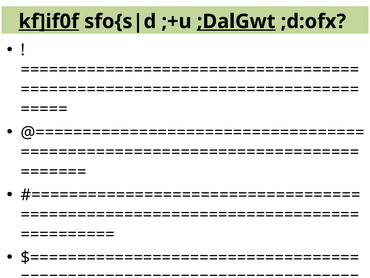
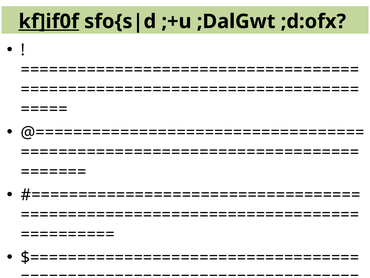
;DalGwt underline: present -> none
